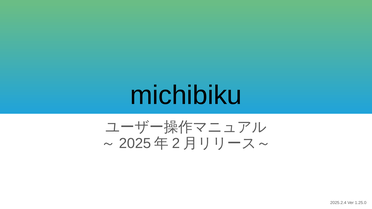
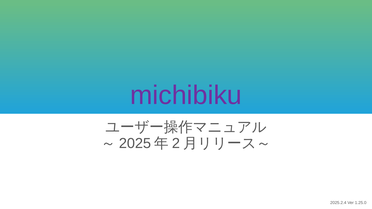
michibiku colour: black -> purple
